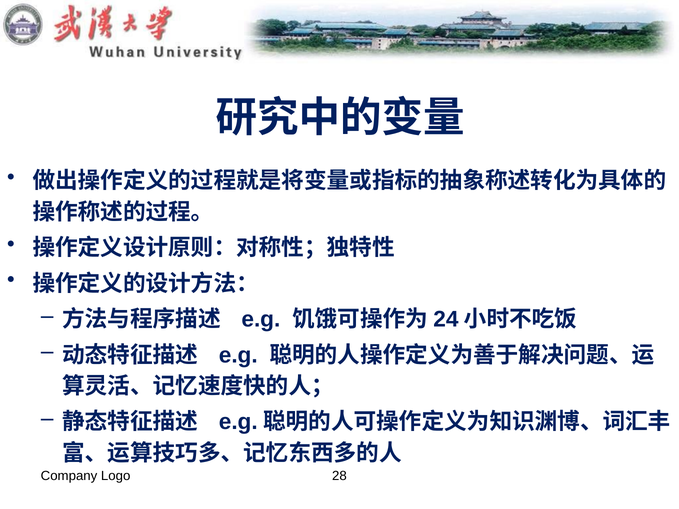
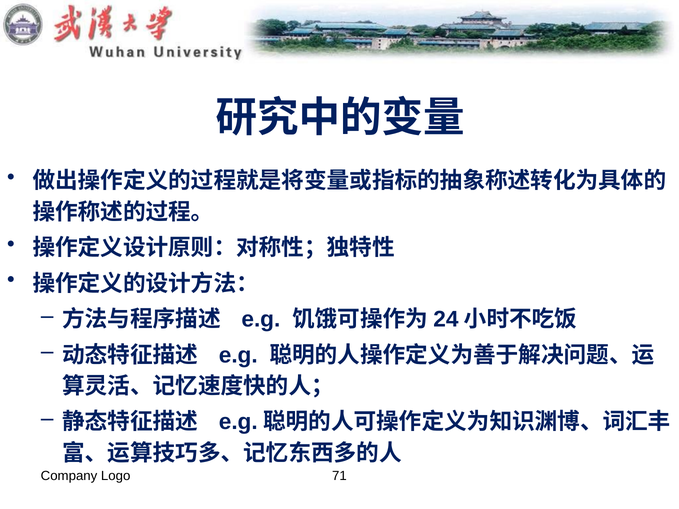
28: 28 -> 71
